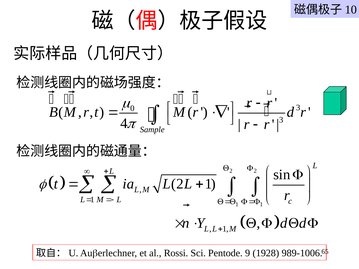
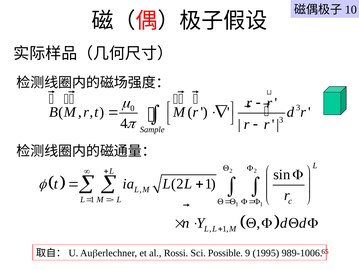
Pentode: Pentode -> Possible
1928: 1928 -> 1995
